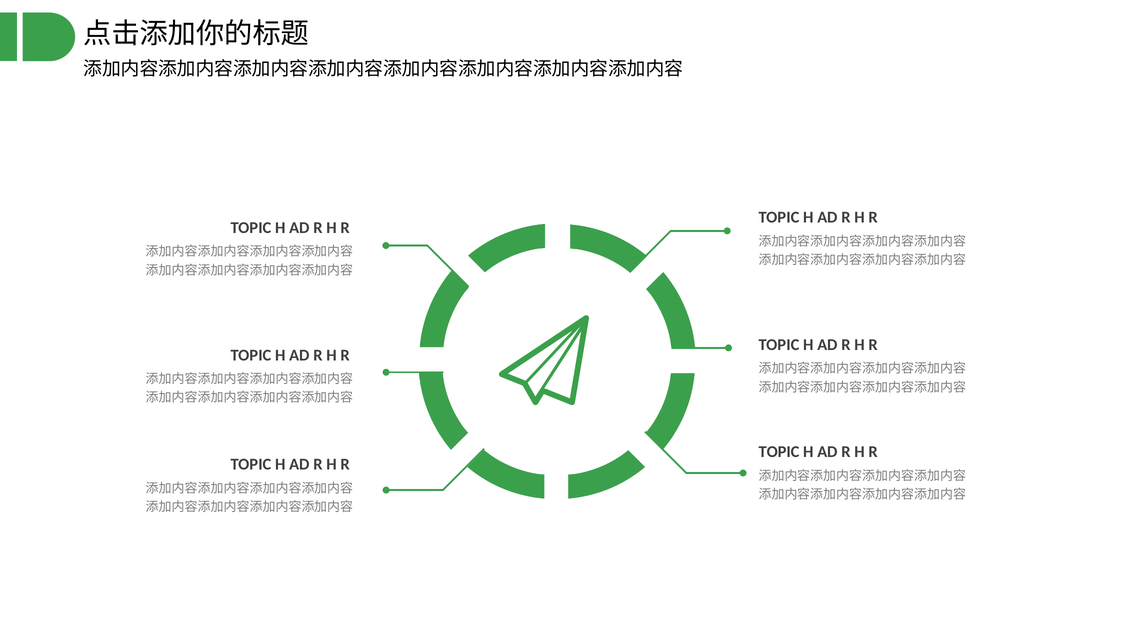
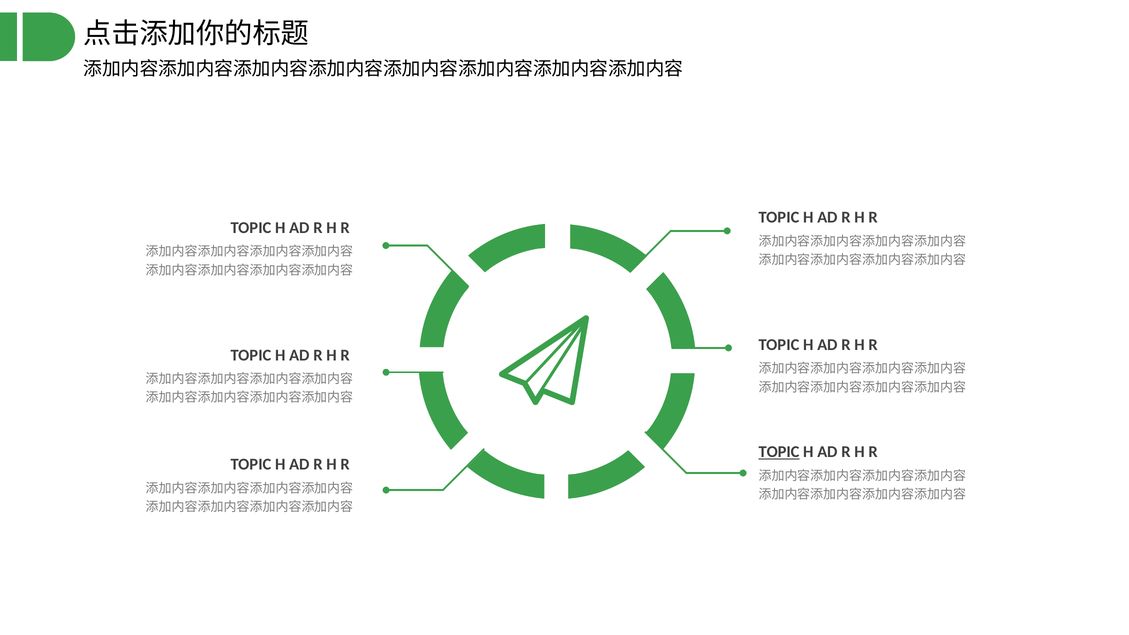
TOPIC at (779, 452) underline: none -> present
